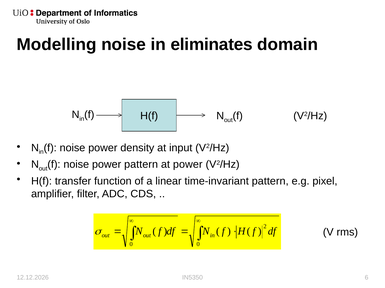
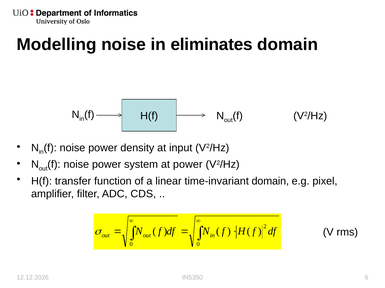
power pattern: pattern -> system
time-invariant pattern: pattern -> domain
